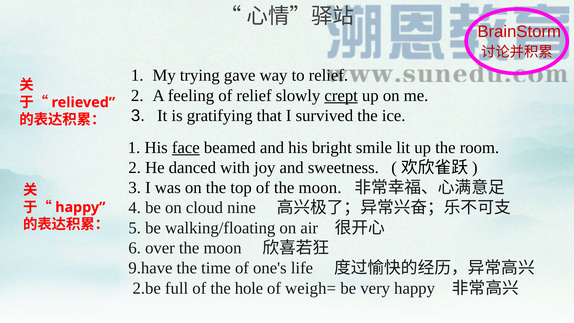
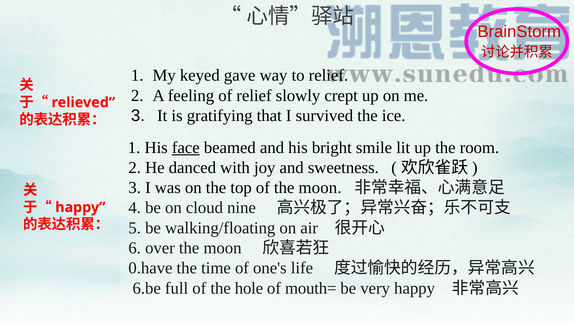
trying: trying -> keyed
crept underline: present -> none
9.have: 9.have -> 0.have
2.be: 2.be -> 6.be
weigh=: weigh= -> mouth=
